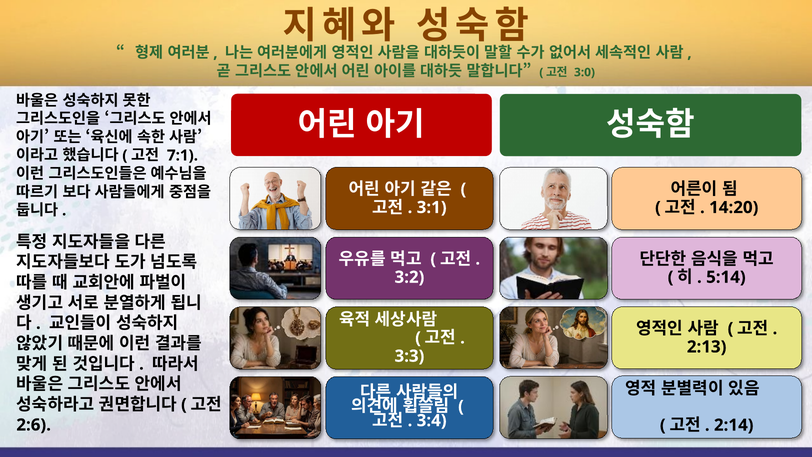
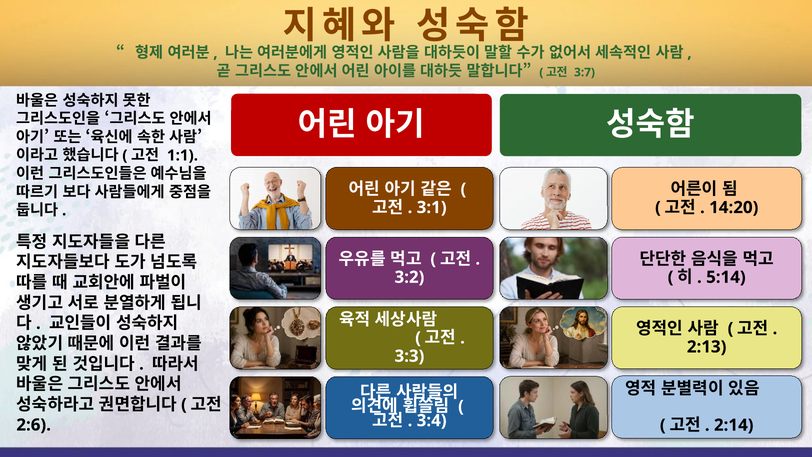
3:0: 3:0 -> 3:7
7:1: 7:1 -> 1:1
